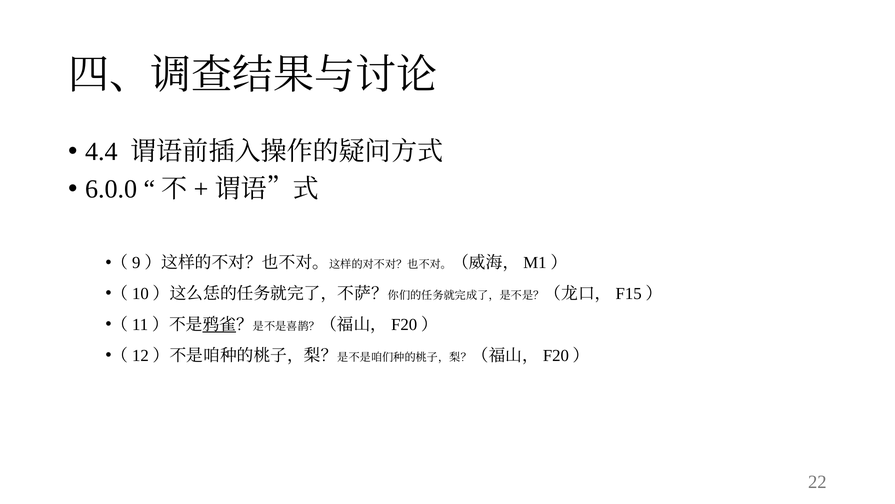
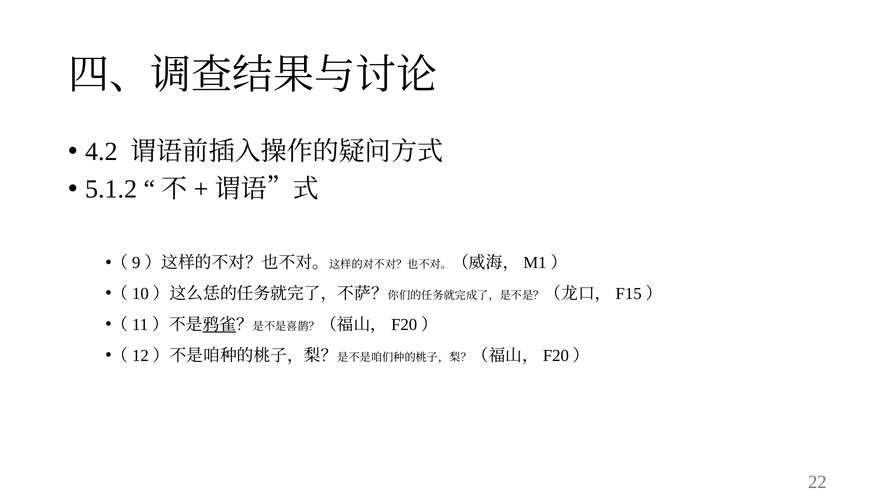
4.4: 4.4 -> 4.2
6.0.0: 6.0.0 -> 5.1.2
